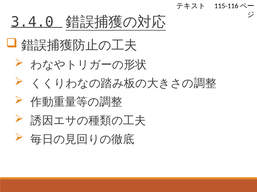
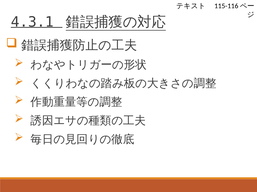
3.4.0: 3.4.0 -> 4.3.1
